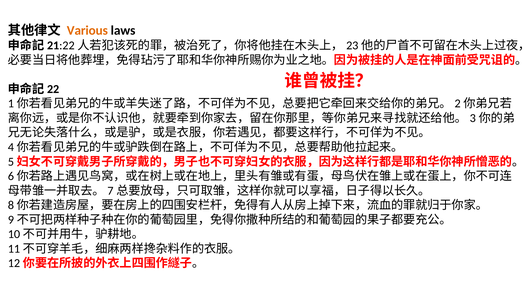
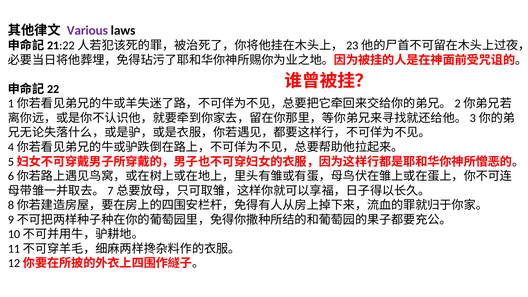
Various colour: orange -> purple
